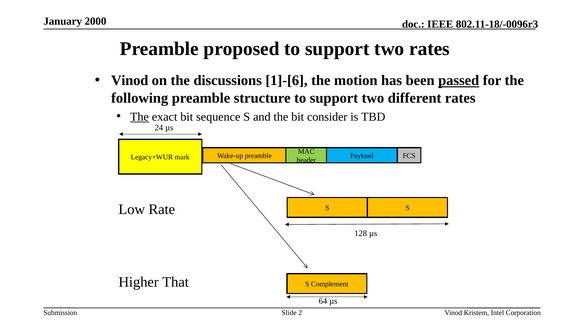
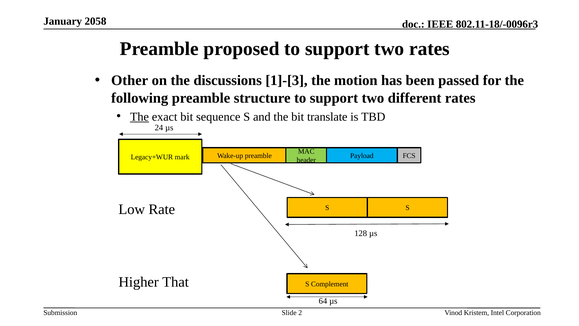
2000: 2000 -> 2058
Vinod at (130, 80): Vinod -> Other
1]-[6: 1]-[6 -> 1]-[3
passed underline: present -> none
consider: consider -> translate
